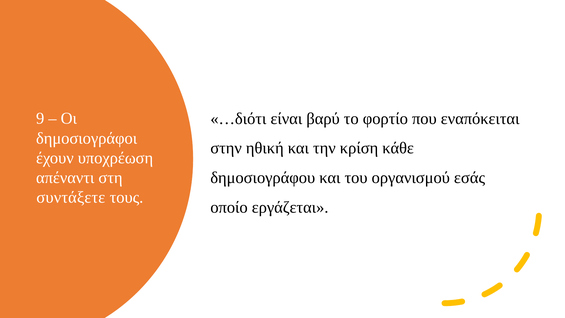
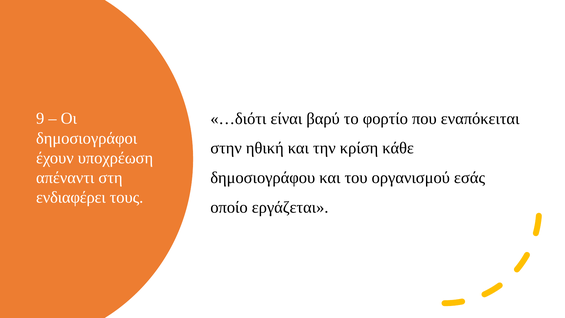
συντάξετε: συντάξετε -> ενδιαφέρει
